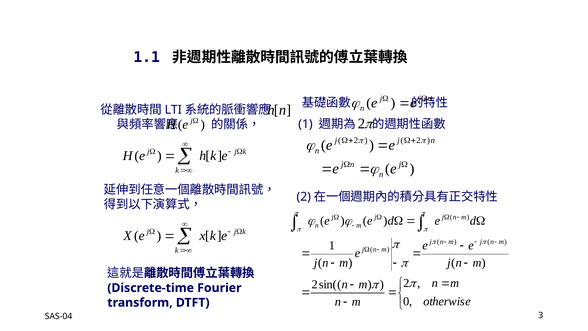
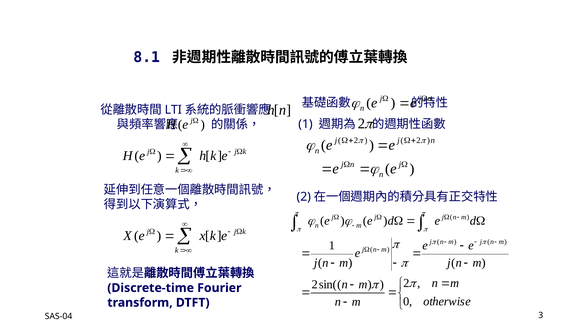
1.1: 1.1 -> 8.1
